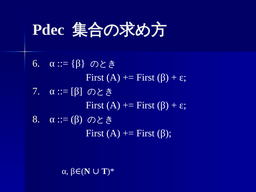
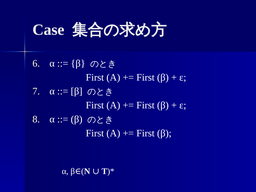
Pdec: Pdec -> Case
